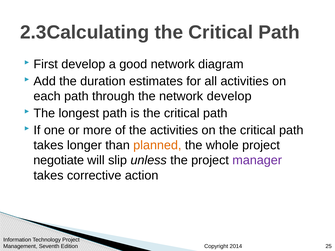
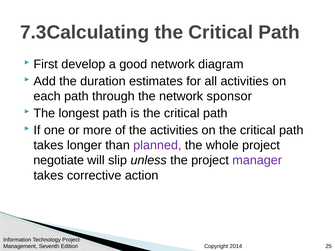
2.3Calculating: 2.3Calculating -> 7.3Calculating
network develop: develop -> sponsor
planned colour: orange -> purple
